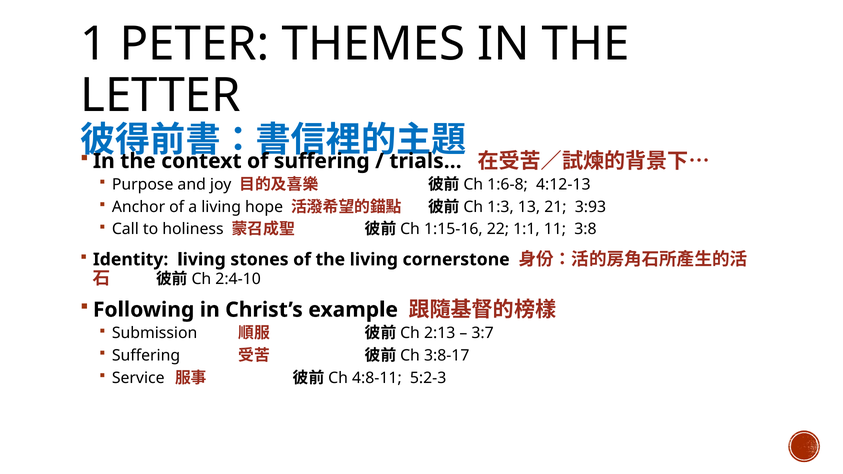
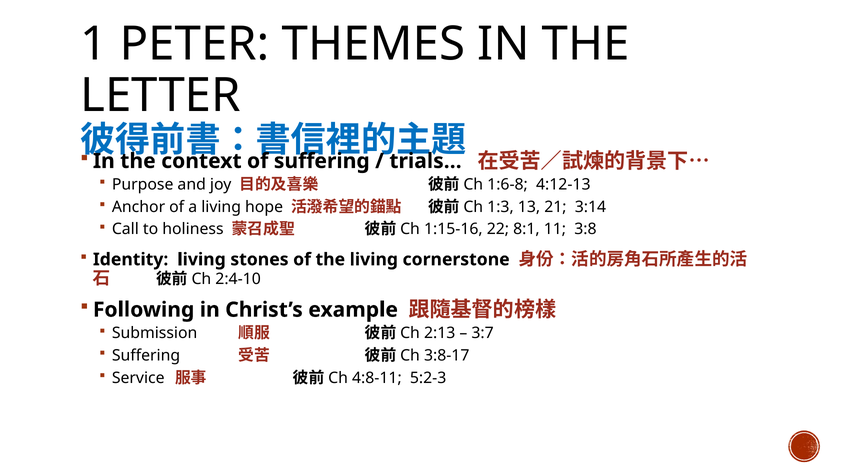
3:93: 3:93 -> 3:14
1:1: 1:1 -> 8:1
